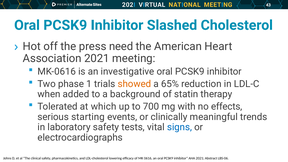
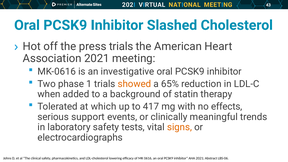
press need: need -> trials
700: 700 -> 417
starting: starting -> support
signs colour: blue -> orange
